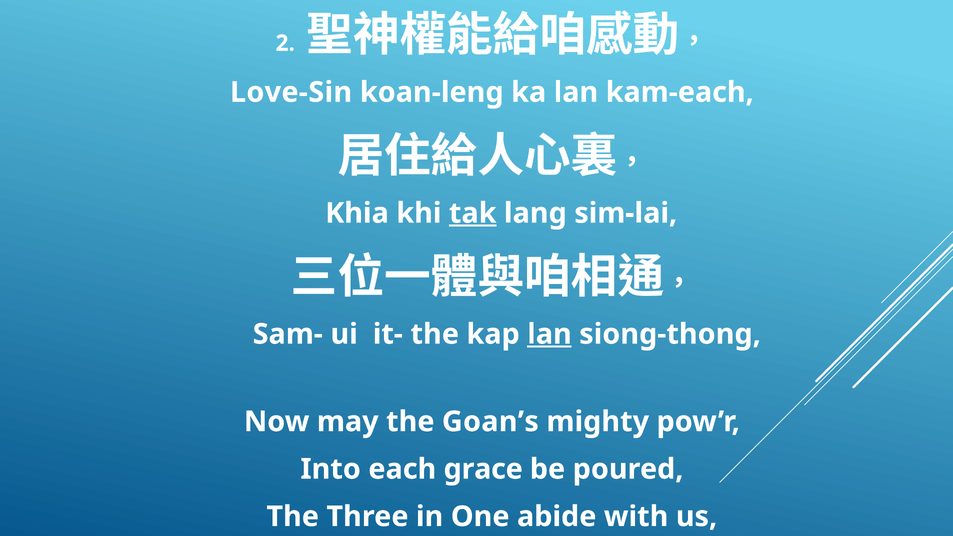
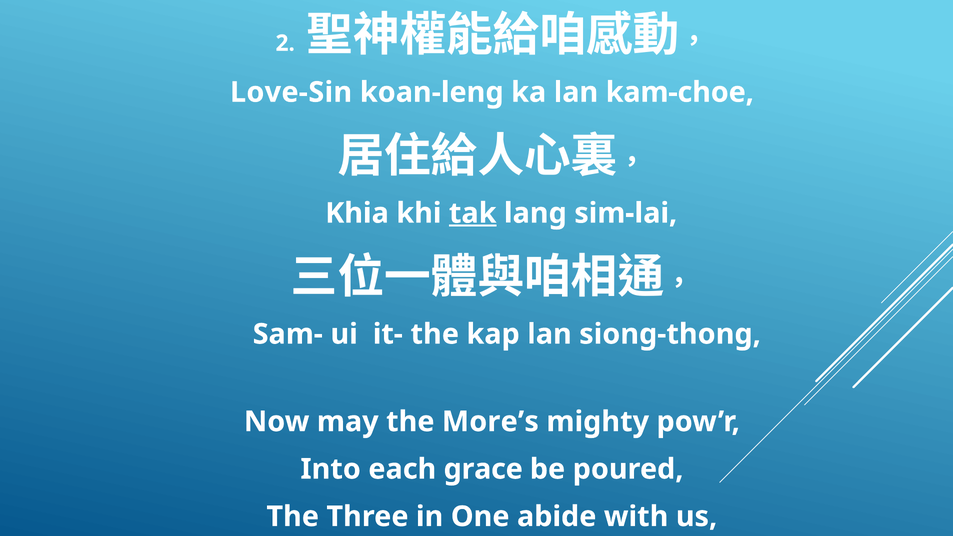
kam-each: kam-each -> kam-choe
lan at (549, 334) underline: present -> none
Goan’s: Goan’s -> More’s
